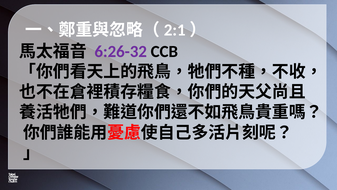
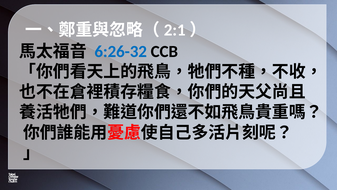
6:26-32 colour: purple -> blue
